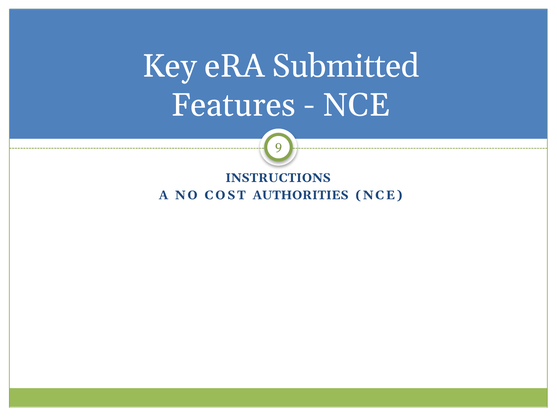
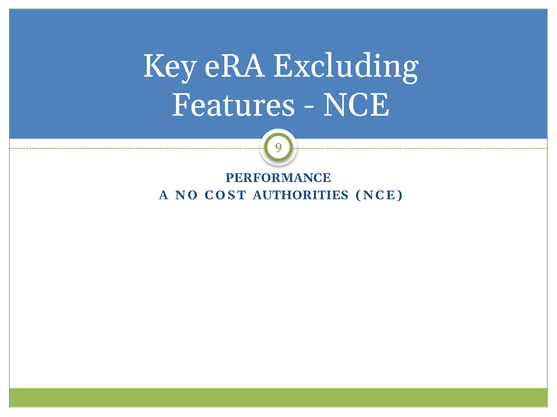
Submitted: Submitted -> Excluding
INSTRUCTIONS: INSTRUCTIONS -> PERFORMANCE
